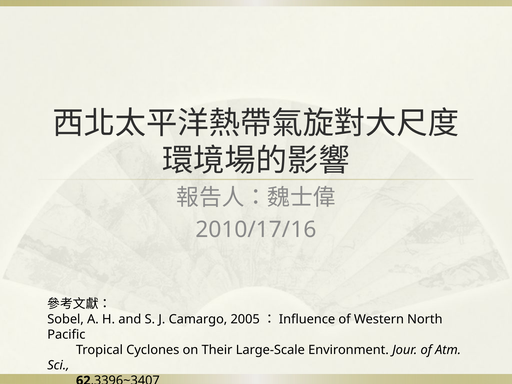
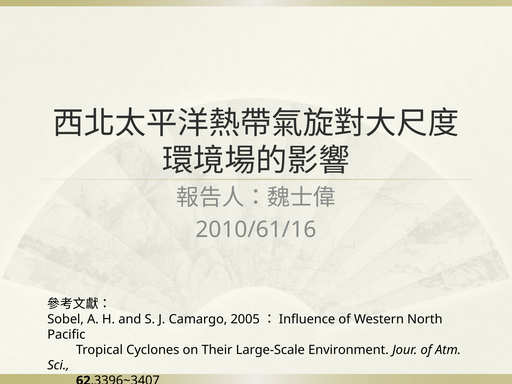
2010/17/16: 2010/17/16 -> 2010/61/16
